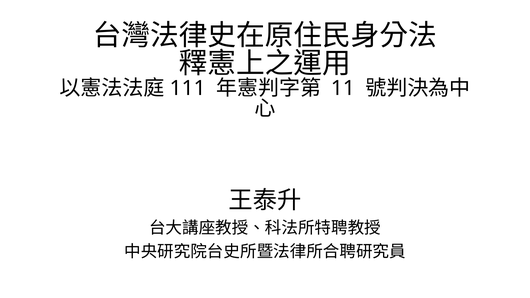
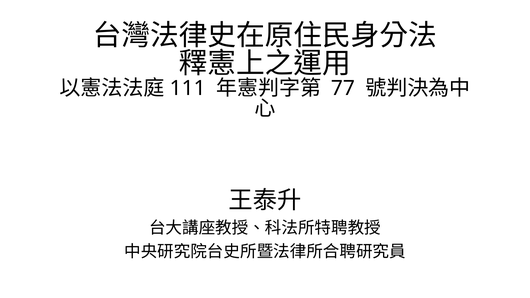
11: 11 -> 77
